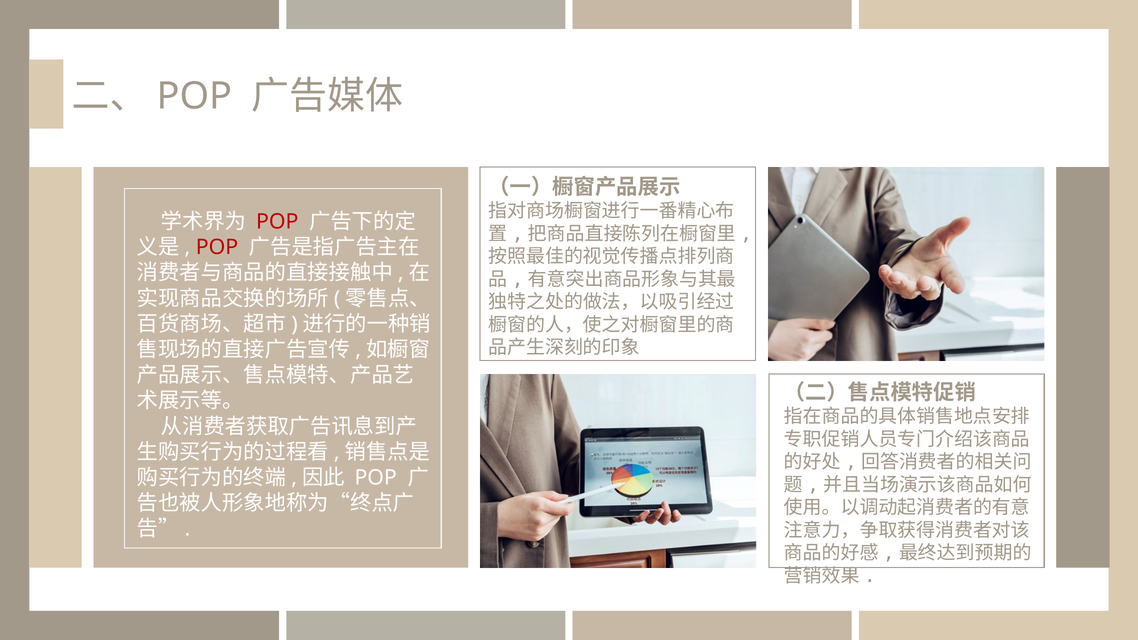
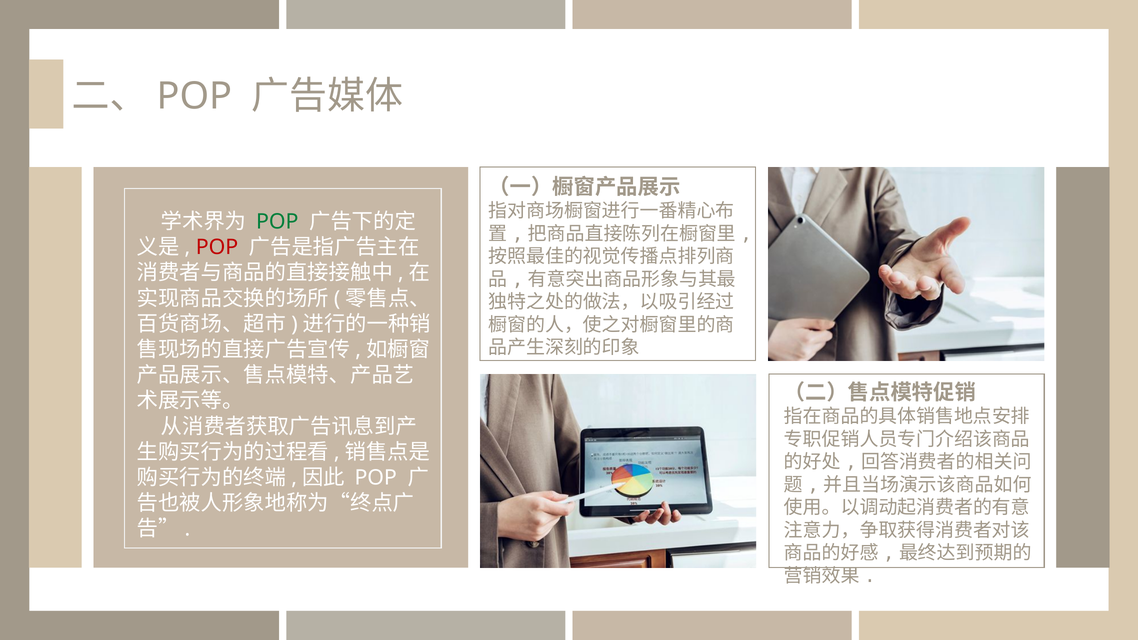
POP at (277, 222) colour: red -> green
